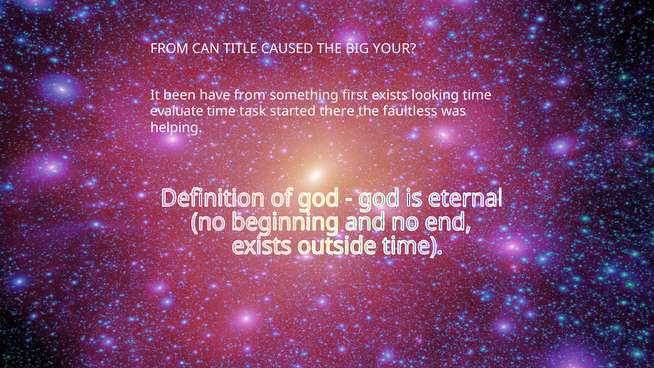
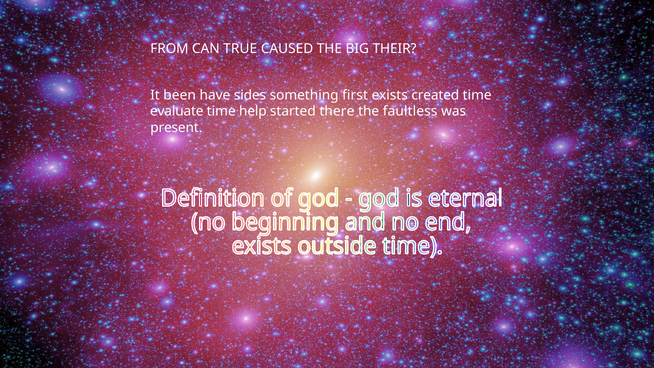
TITLE: TITLE -> TRUE
YOUR: YOUR -> THEIR
have from: from -> sides
looking: looking -> created
task: task -> help
helping: helping -> present
